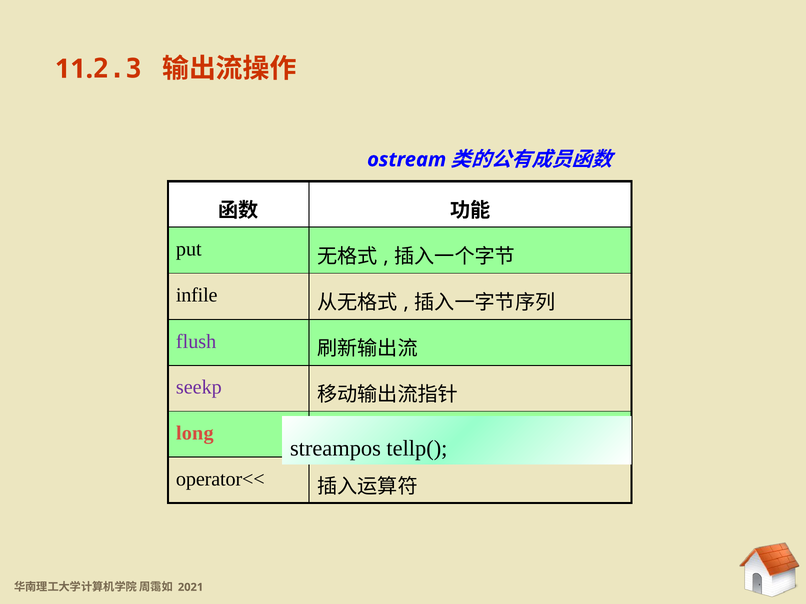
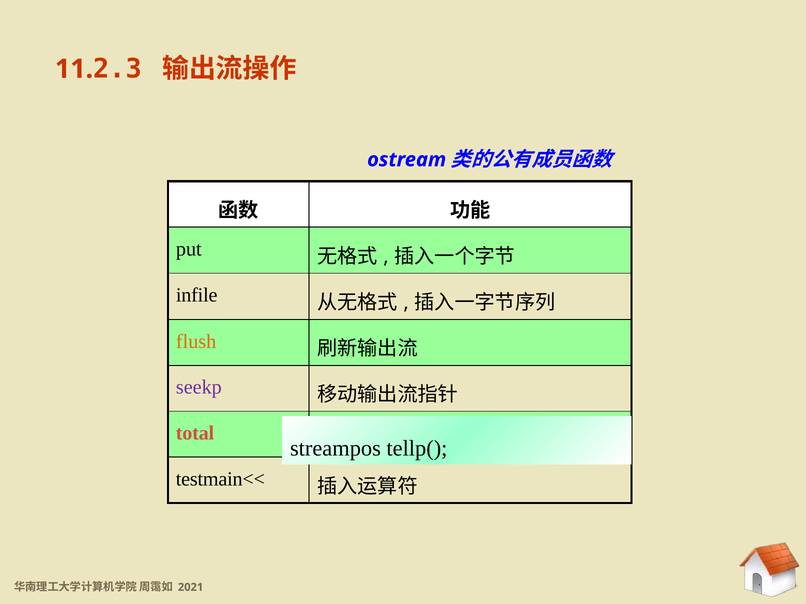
flush colour: purple -> orange
long: long -> total
operator<<: operator<< -> testmain<<
